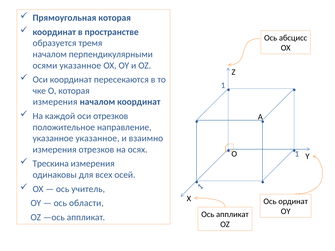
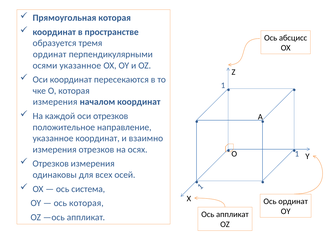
началом at (50, 54): началом -> ординат
указанное указанное: указанное -> координат
Трескина at (51, 164): Трескина -> Отрезков
учитель: учитель -> система
ось области: области -> которая
